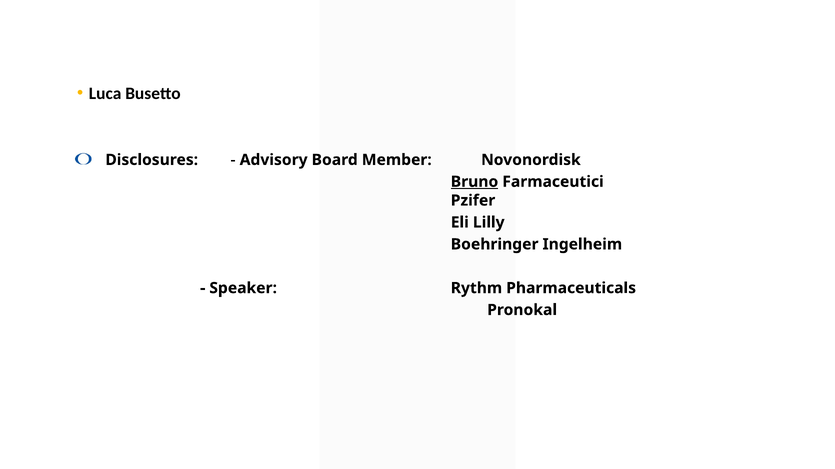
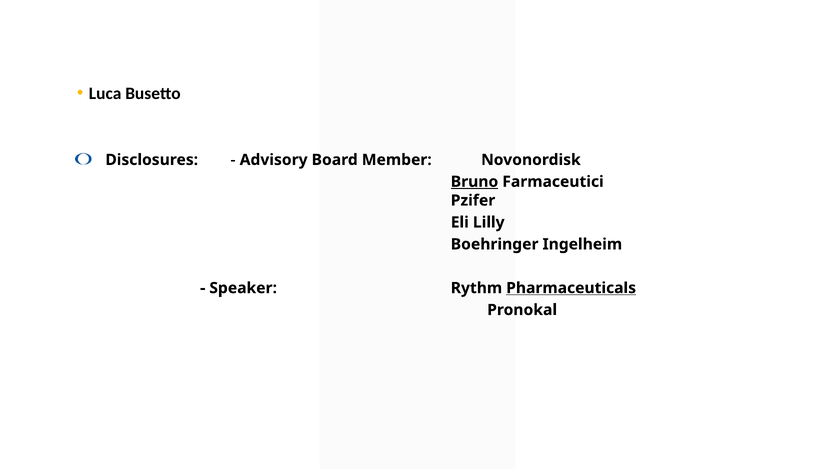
Pharmaceuticals underline: none -> present
